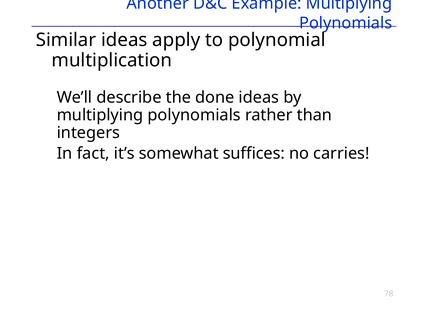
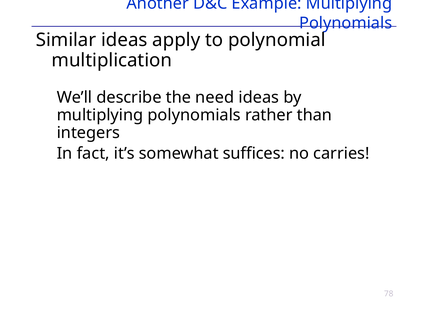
done: done -> need
